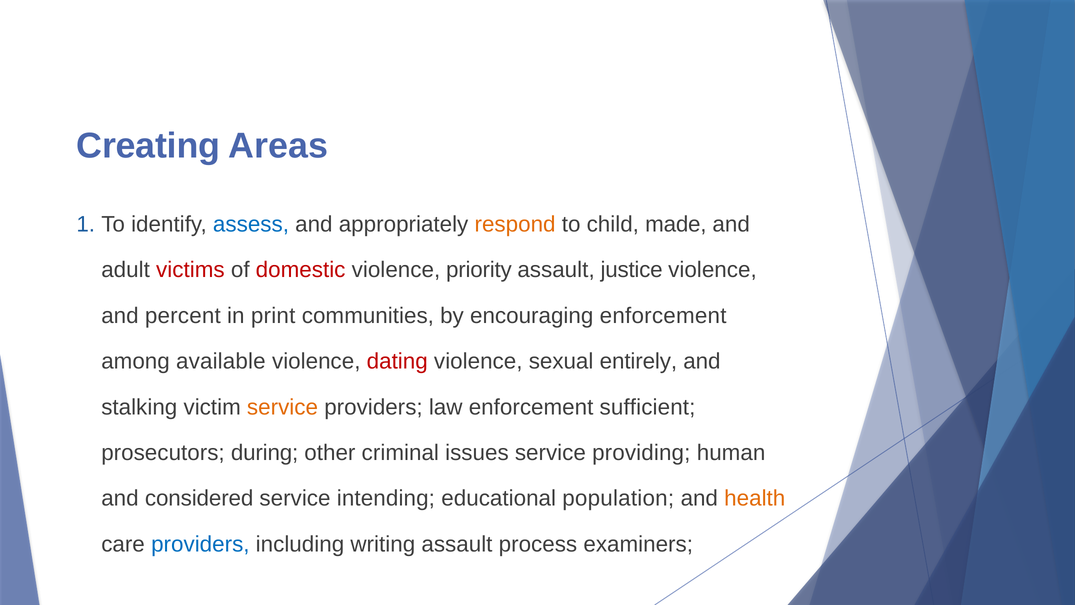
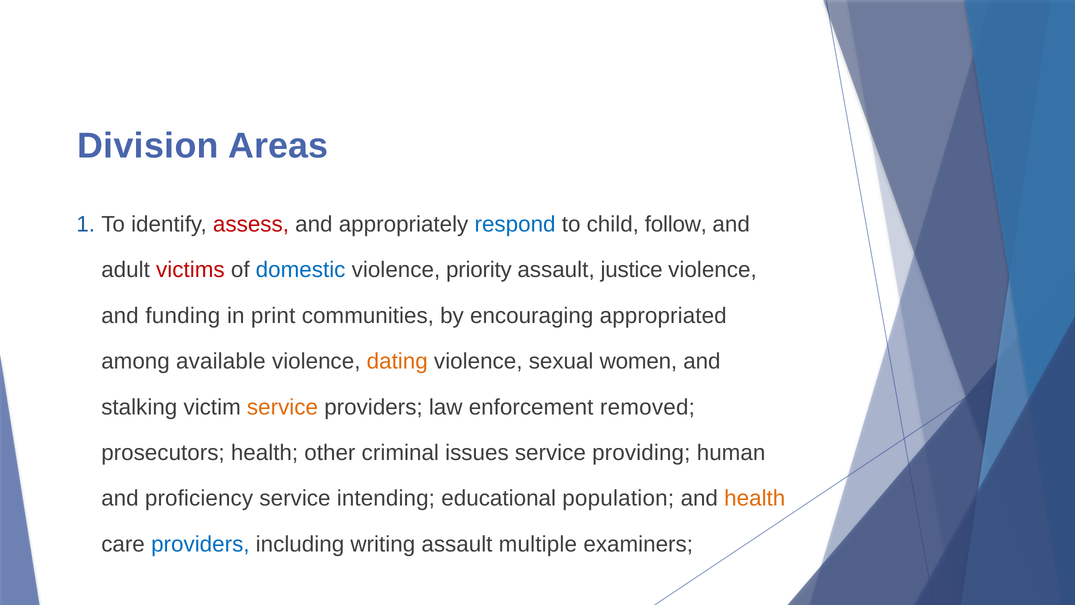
Creating: Creating -> Division
assess colour: blue -> red
respond colour: orange -> blue
made: made -> follow
domestic colour: red -> blue
percent: percent -> funding
encouraging enforcement: enforcement -> appropriated
dating colour: red -> orange
entirely: entirely -> women
sufficient: sufficient -> removed
prosecutors during: during -> health
considered: considered -> proficiency
process: process -> multiple
